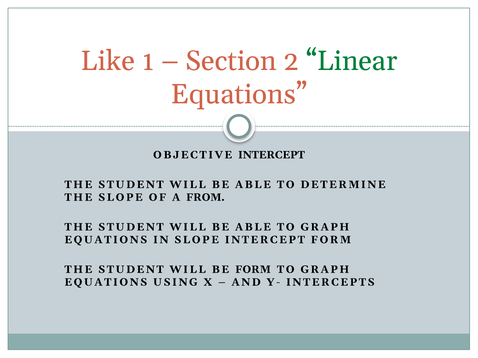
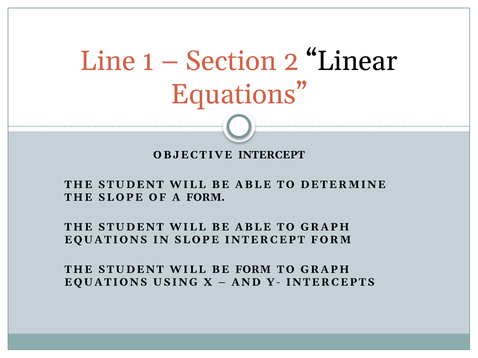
Like: Like -> Line
Linear colour: green -> black
A FROM: FROM -> FORM
